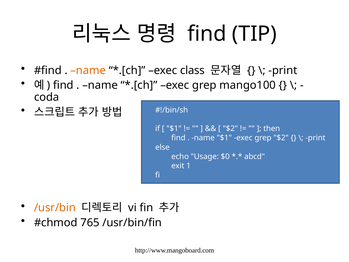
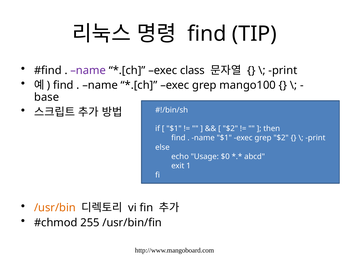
name at (88, 70) colour: orange -> purple
coda: coda -> base
765: 765 -> 255
